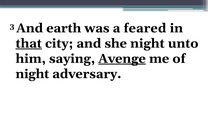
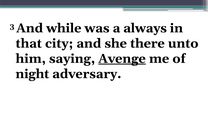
earth: earth -> while
feared: feared -> always
that underline: present -> none
she night: night -> there
